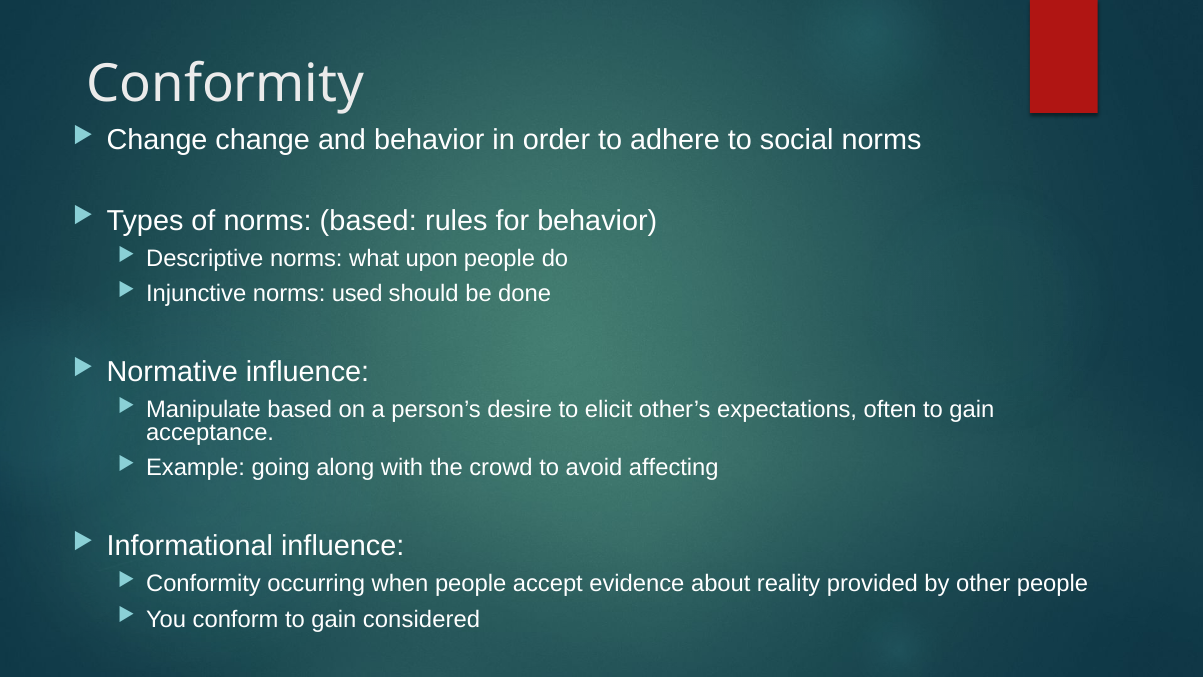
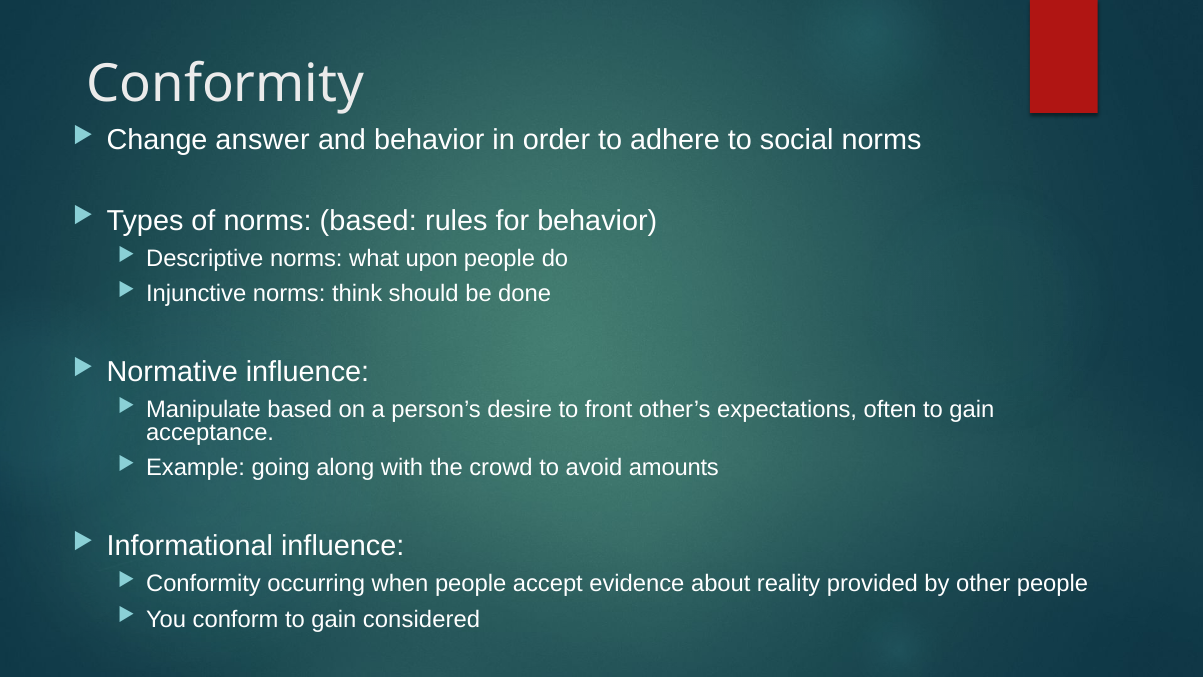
Change change: change -> answer
used: used -> think
elicit: elicit -> front
affecting: affecting -> amounts
